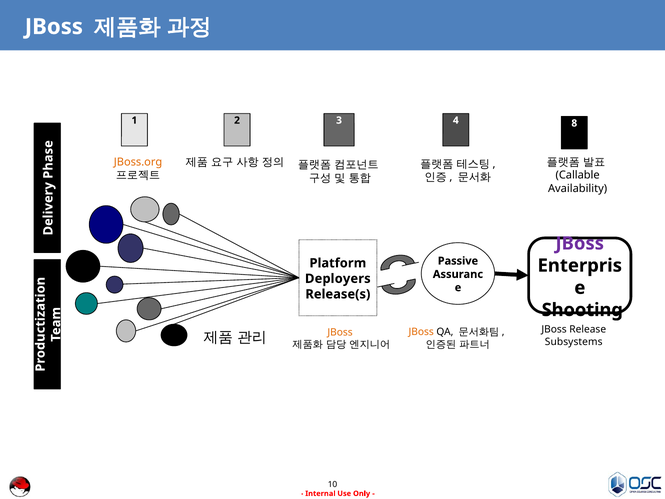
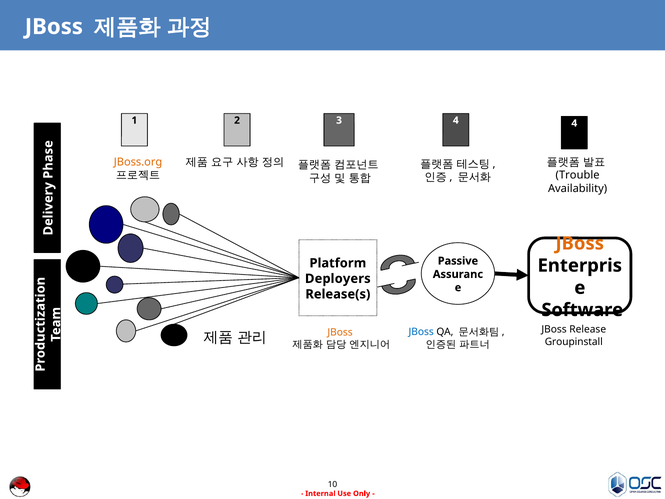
3 8: 8 -> 4
Callable: Callable -> Trouble
JBoss at (580, 243) colour: purple -> orange
Shooting: Shooting -> Software
JBoss at (421, 332) colour: orange -> blue
Subsystems: Subsystems -> Groupinstall
